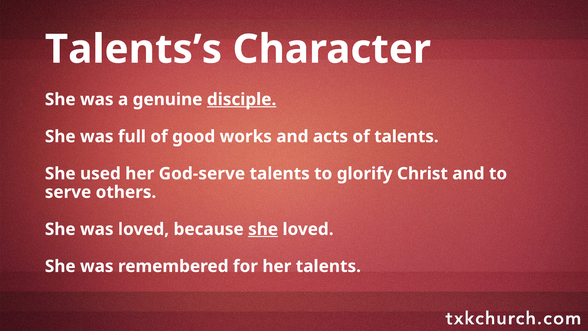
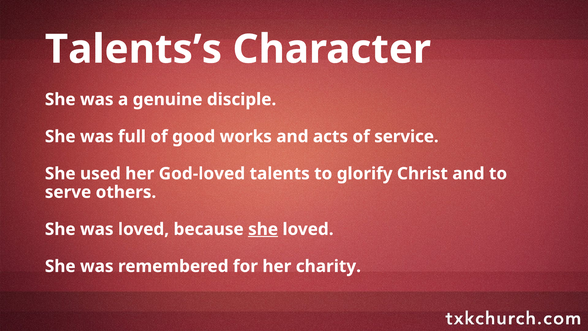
disciple underline: present -> none
of talents: talents -> service
God-serve: God-serve -> God-loved
her talents: talents -> charity
